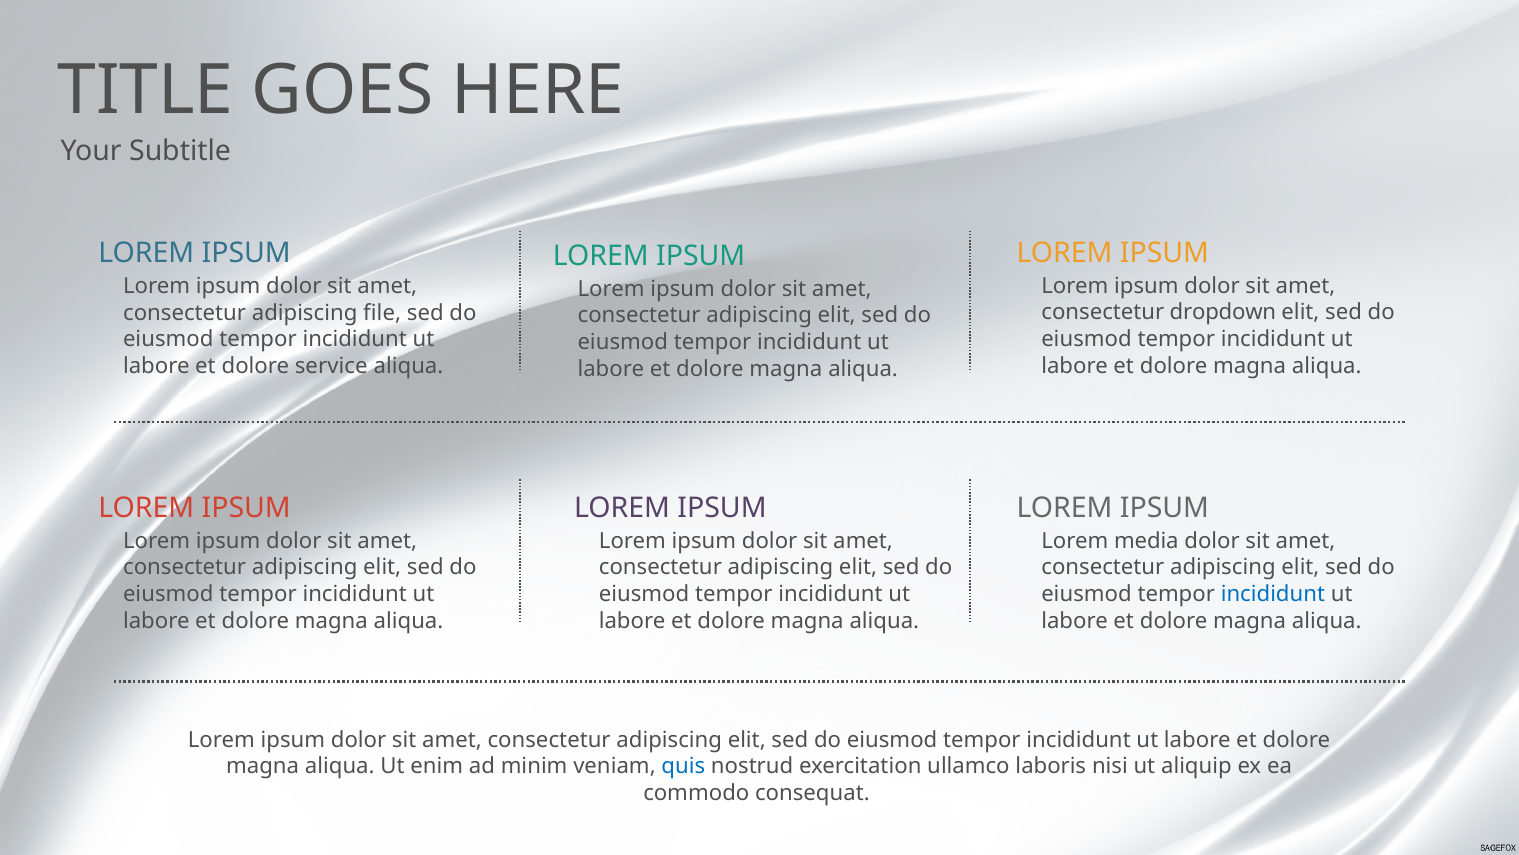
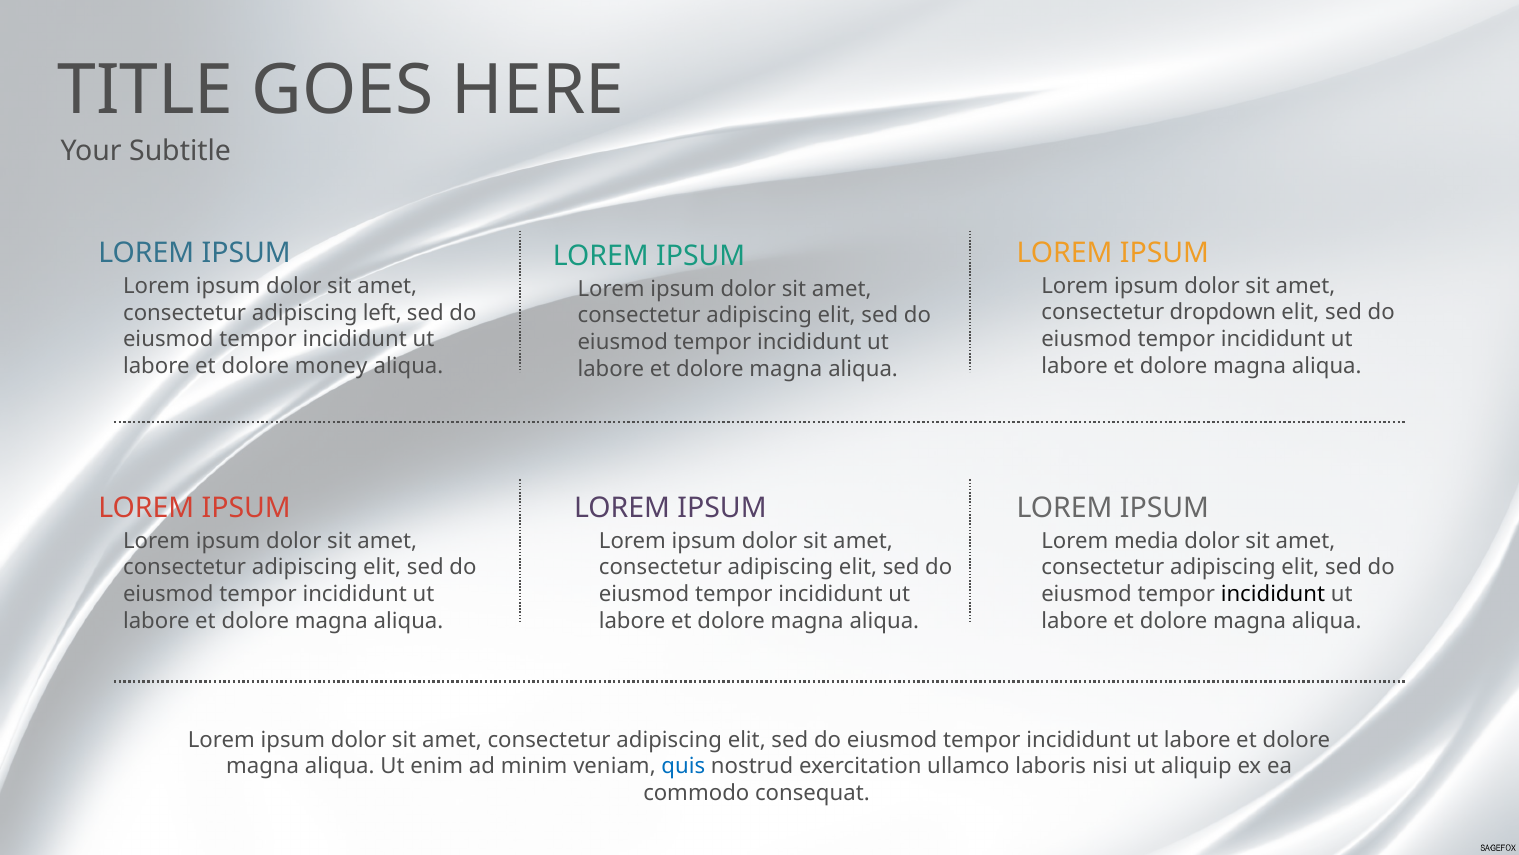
file: file -> left
service: service -> money
incididunt at (1273, 594) colour: blue -> black
